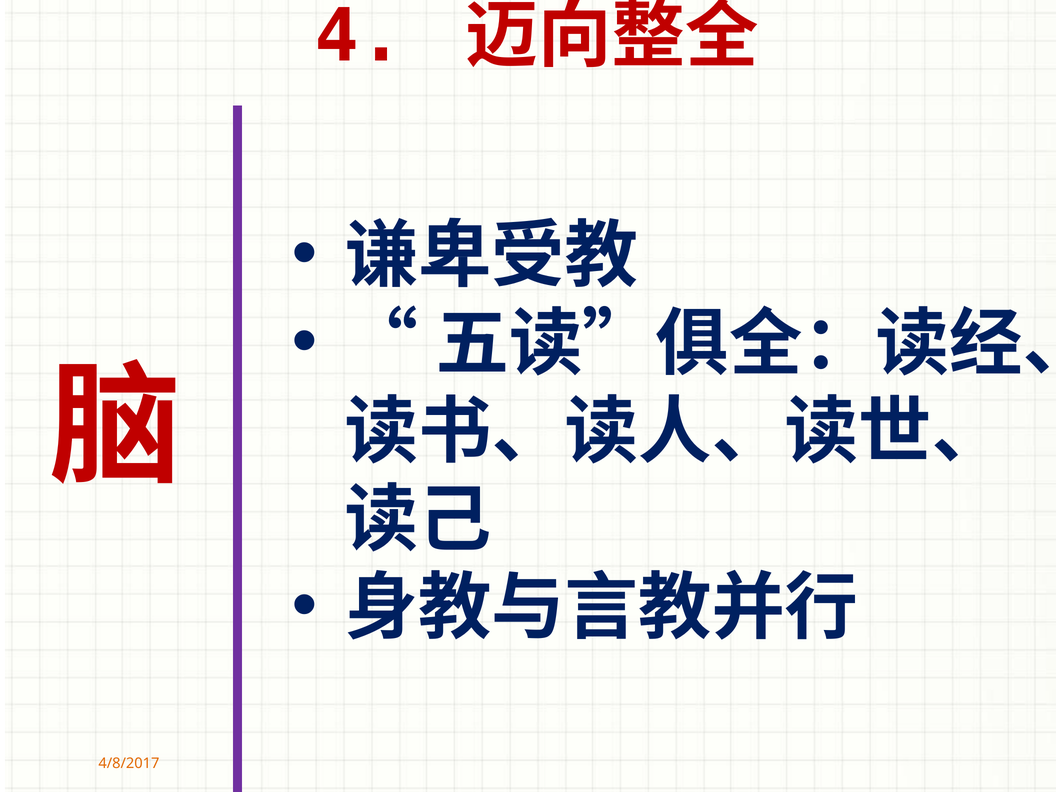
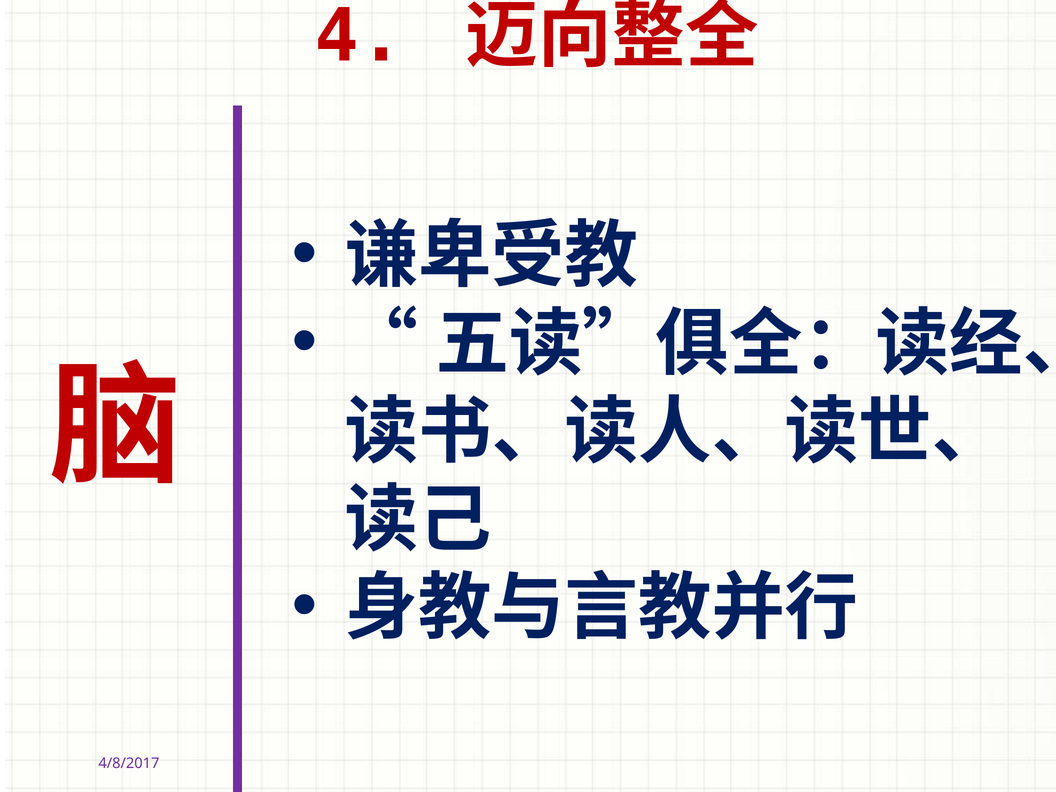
4/8/2017 colour: orange -> purple
